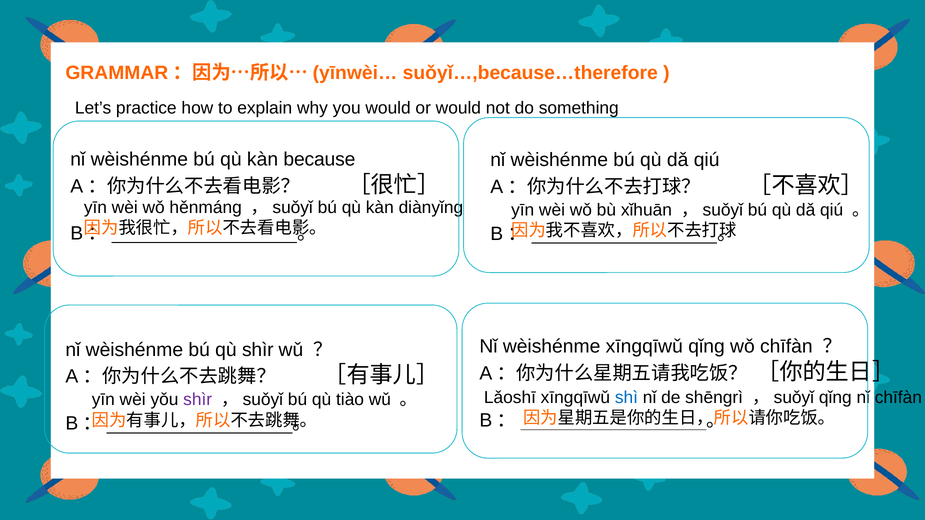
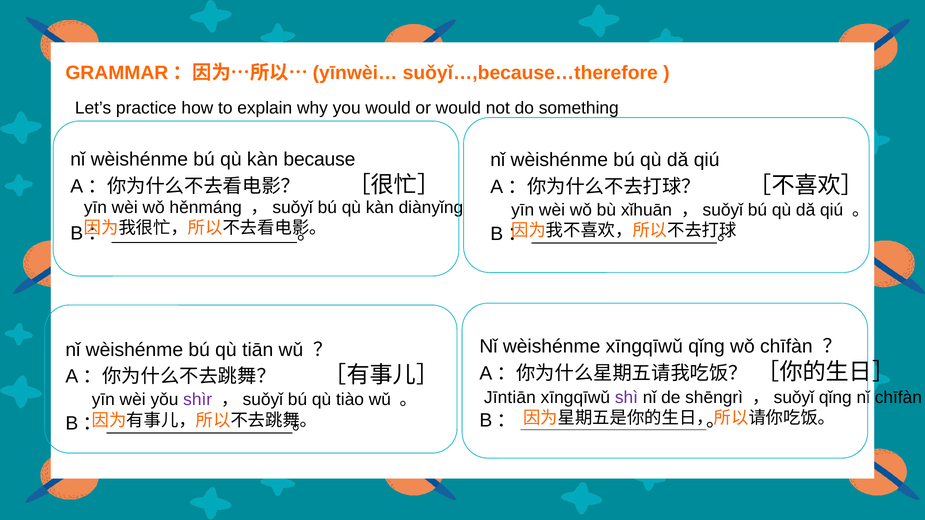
qù shìr: shìr -> tiān
Lǎoshī: Lǎoshī -> Jīntiān
shì colour: blue -> purple
